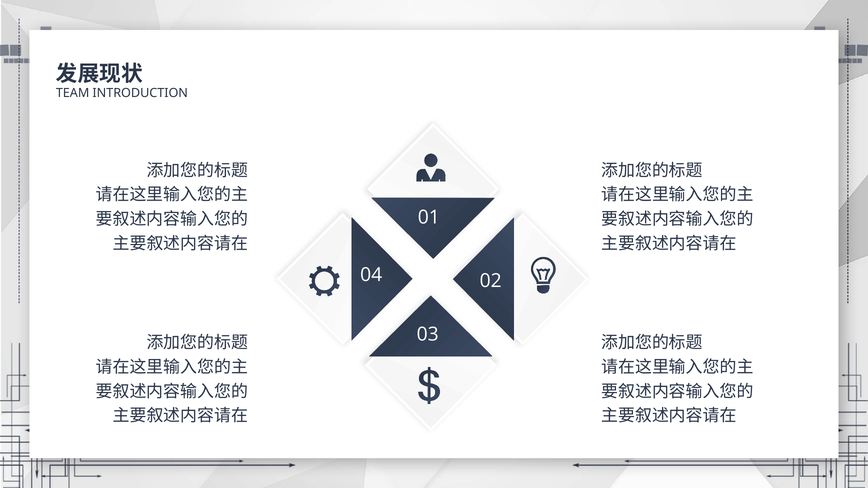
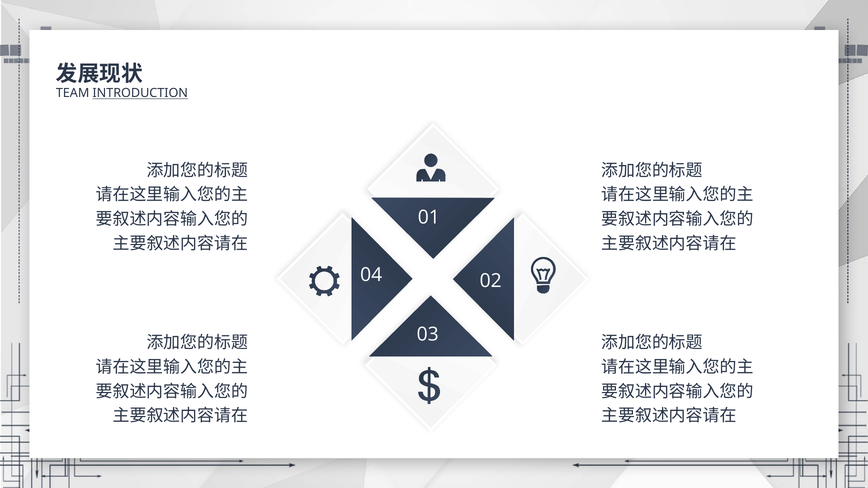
INTRODUCTION underline: none -> present
